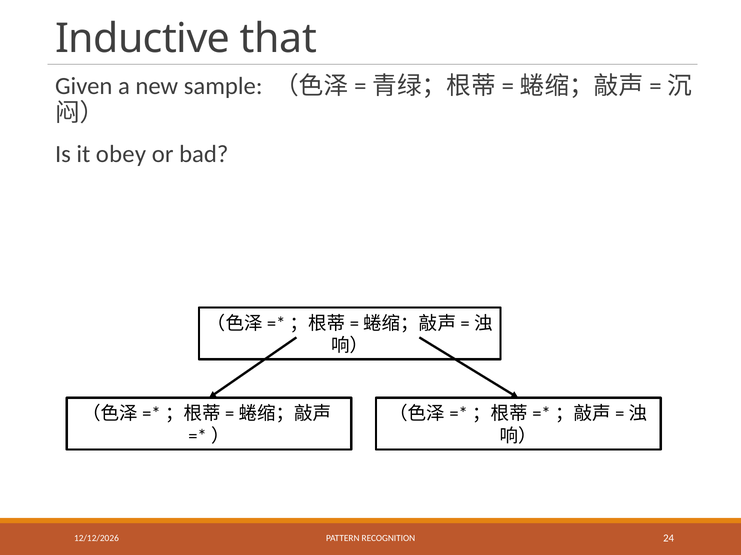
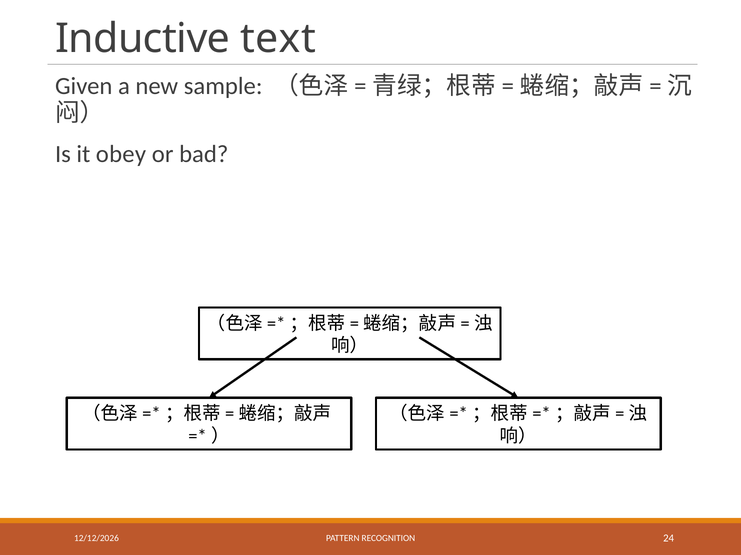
that: that -> text
